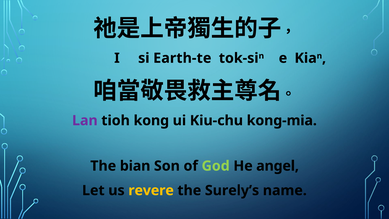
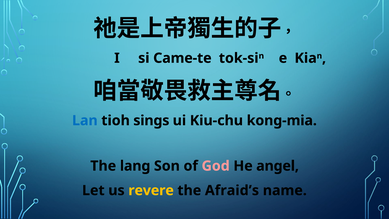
Earth-te: Earth-te -> Came-te
Lan colour: purple -> blue
kong: kong -> sings
bian: bian -> lang
God colour: light green -> pink
Surely’s: Surely’s -> Afraid’s
